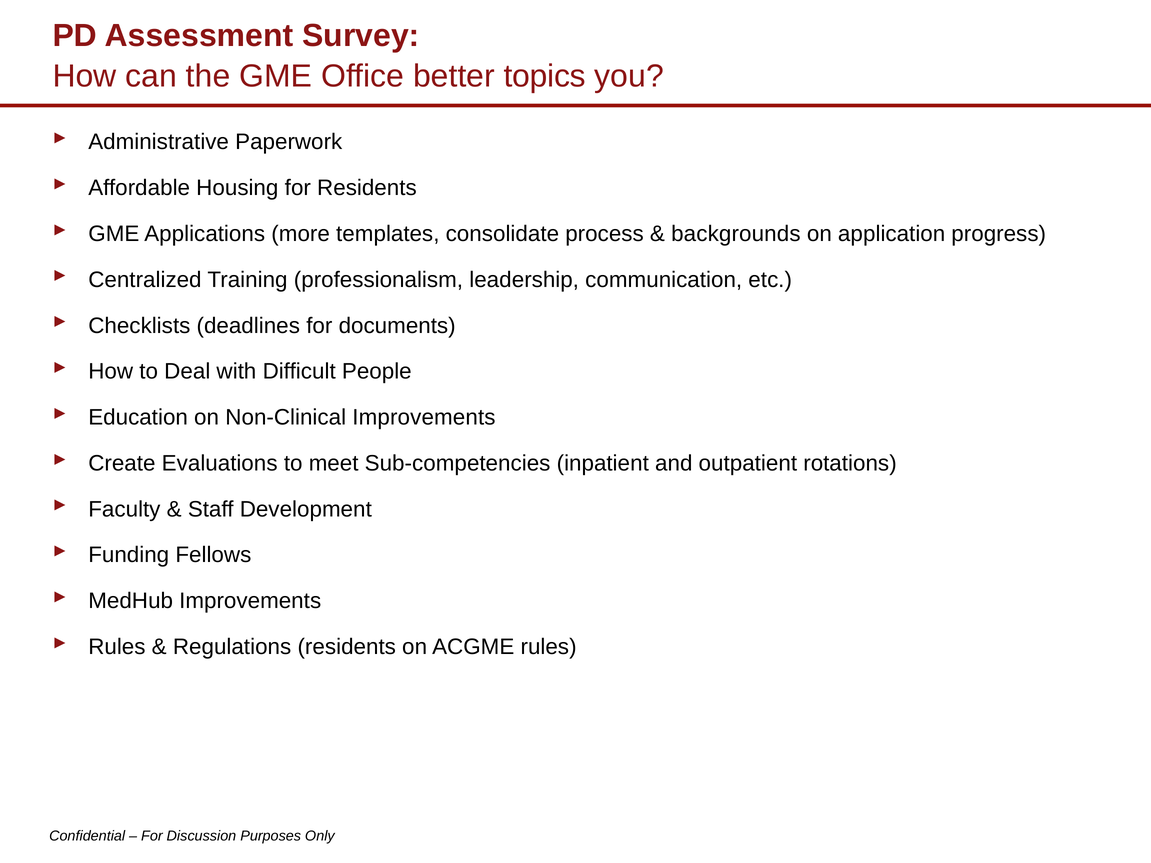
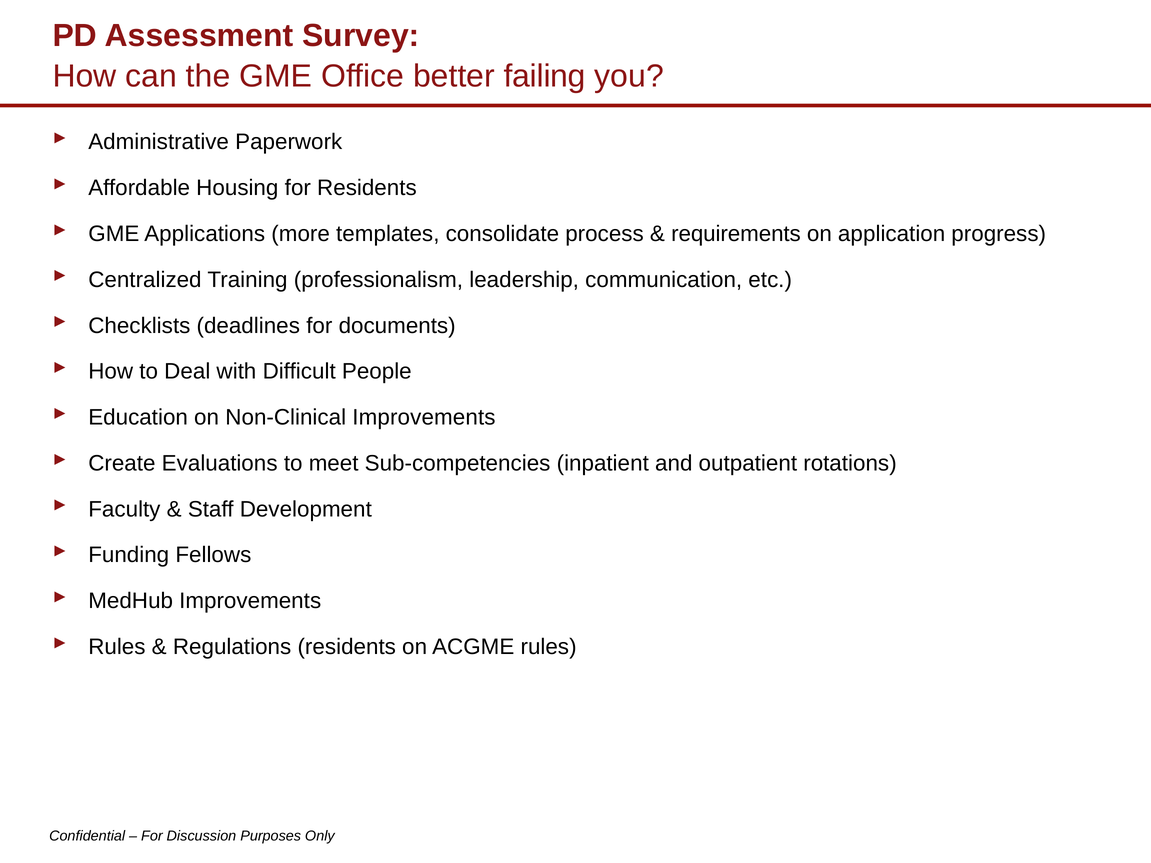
topics: topics -> failing
backgrounds: backgrounds -> requirements
